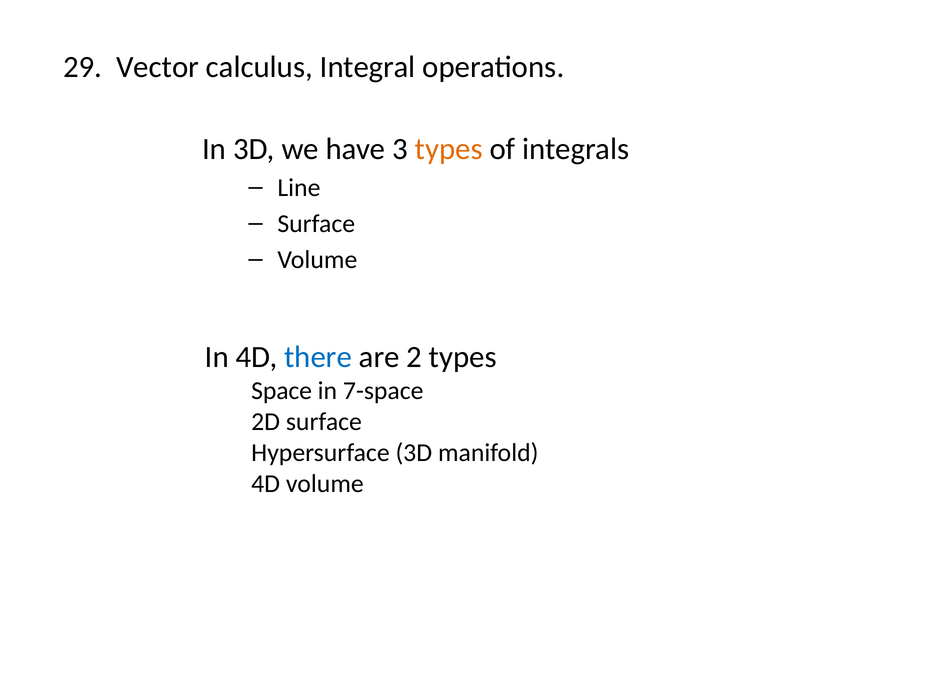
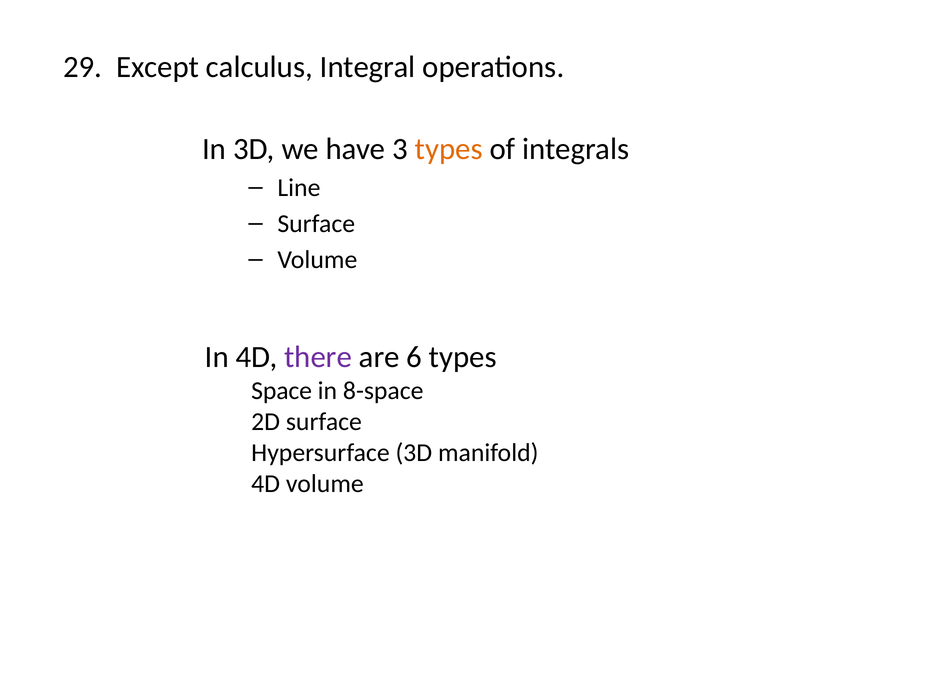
Vector: Vector -> Except
there colour: blue -> purple
2: 2 -> 6
7-space: 7-space -> 8-space
